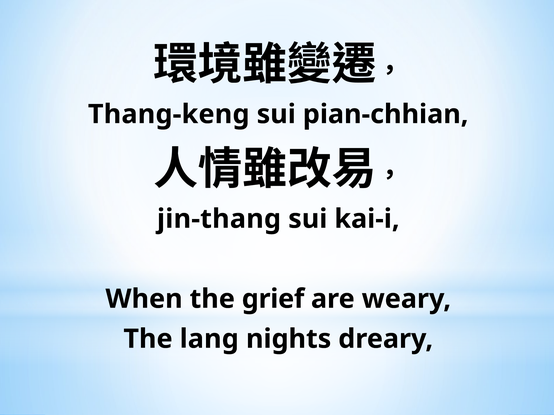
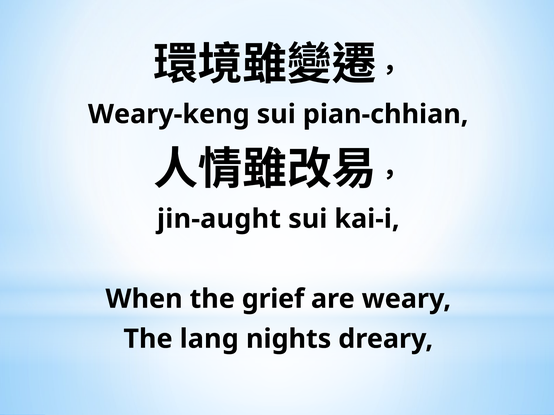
Thang-keng: Thang-keng -> Weary-keng
jin-thang: jin-thang -> jin-aught
